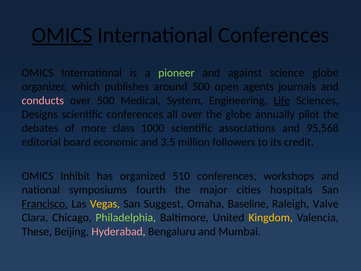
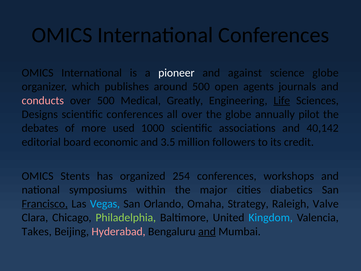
OMICS at (62, 35) underline: present -> none
pioneer colour: light green -> white
System: System -> Greatly
class: class -> used
95,568: 95,568 -> 40,142
Inhibit: Inhibit -> Stents
510: 510 -> 254
fourth: fourth -> within
hospitals: hospitals -> diabetics
Vegas colour: yellow -> light blue
Suggest: Suggest -> Orlando
Baseline: Baseline -> Strategy
Kingdom colour: yellow -> light blue
These: These -> Takes
and at (207, 231) underline: none -> present
